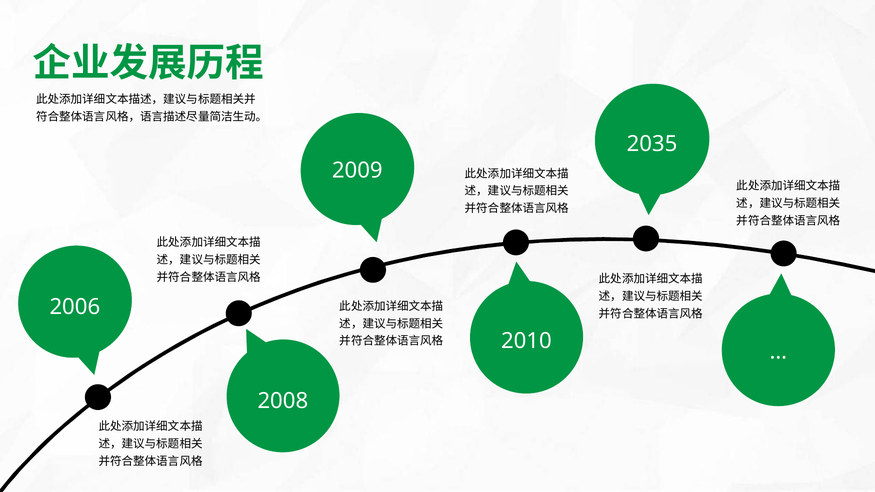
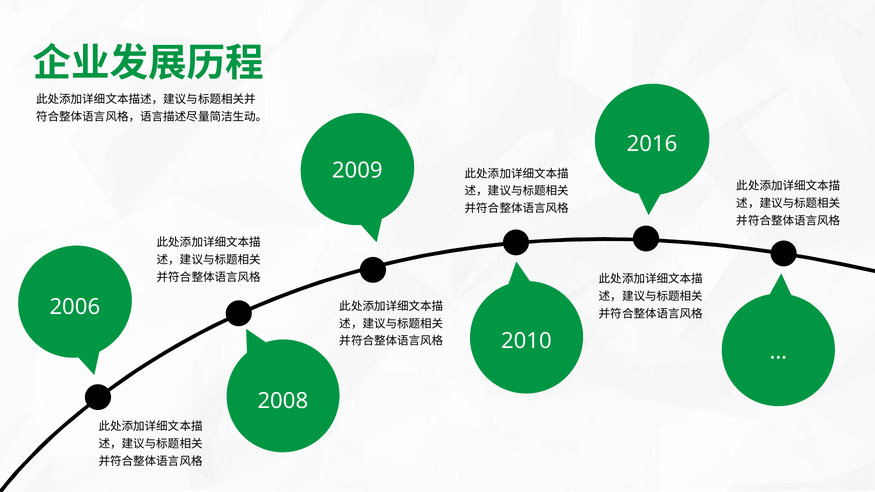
2035: 2035 -> 2016
